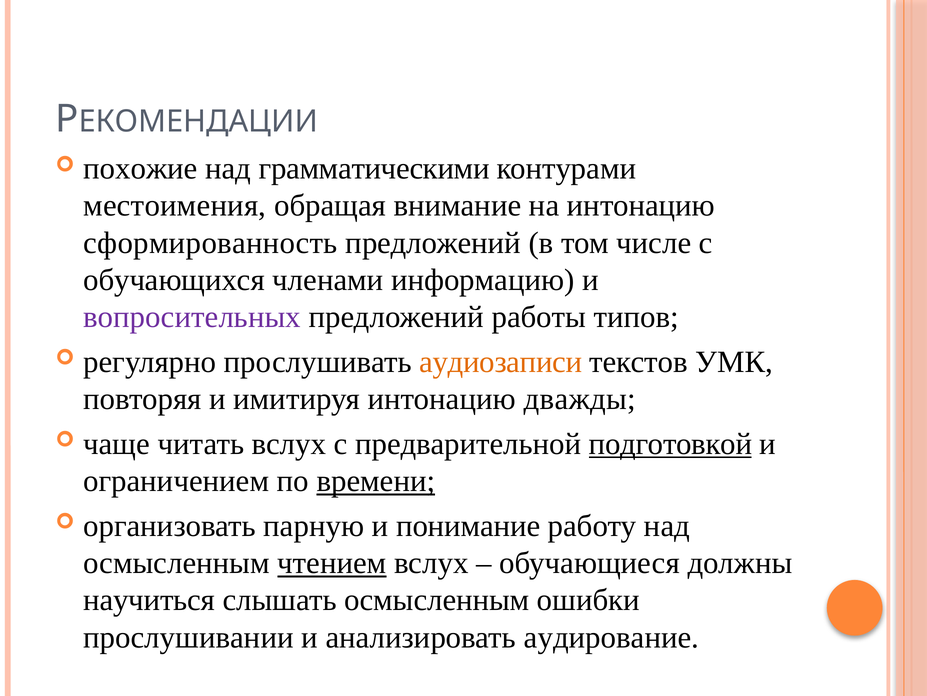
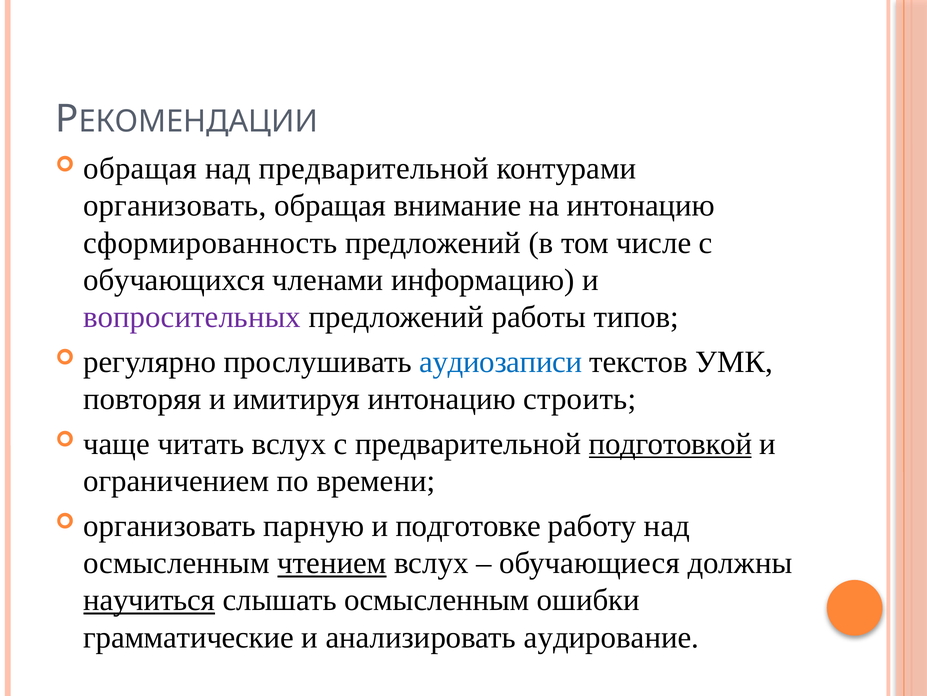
похожие at (140, 168): похожие -> обращая
над грамматическими: грамматическими -> предварительной
местоимения at (175, 206): местоимения -> организовать
аудиозаписи colour: orange -> blue
дважды: дважды -> строить
времени underline: present -> none
понимание: понимание -> подготовке
научиться underline: none -> present
прослушивании: прослушивании -> грамматические
